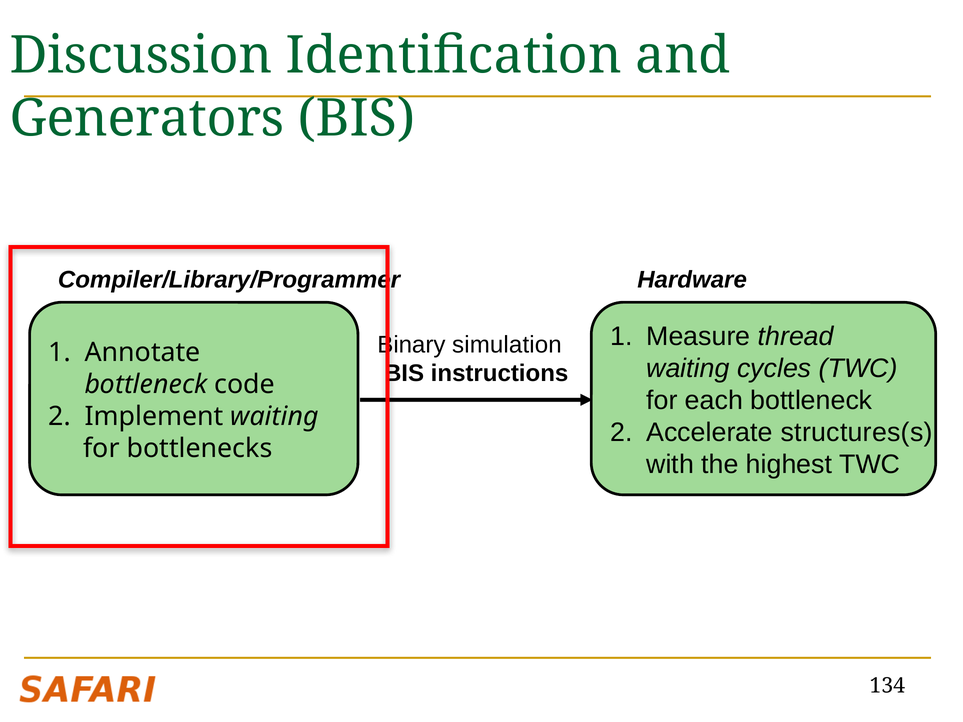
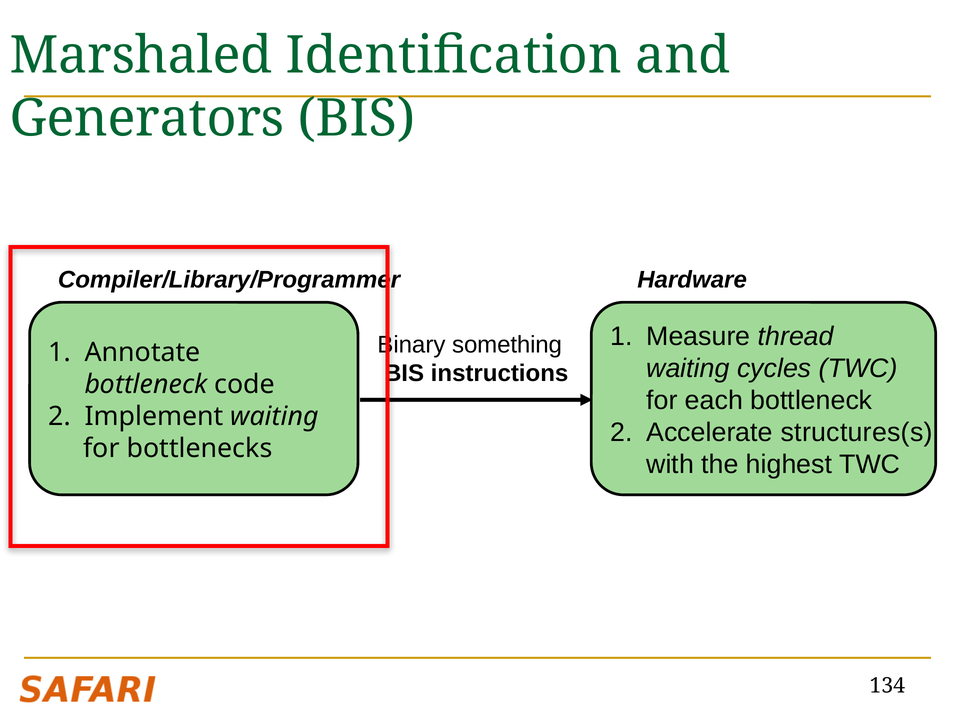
Discussion: Discussion -> Marshaled
simulation: simulation -> something
